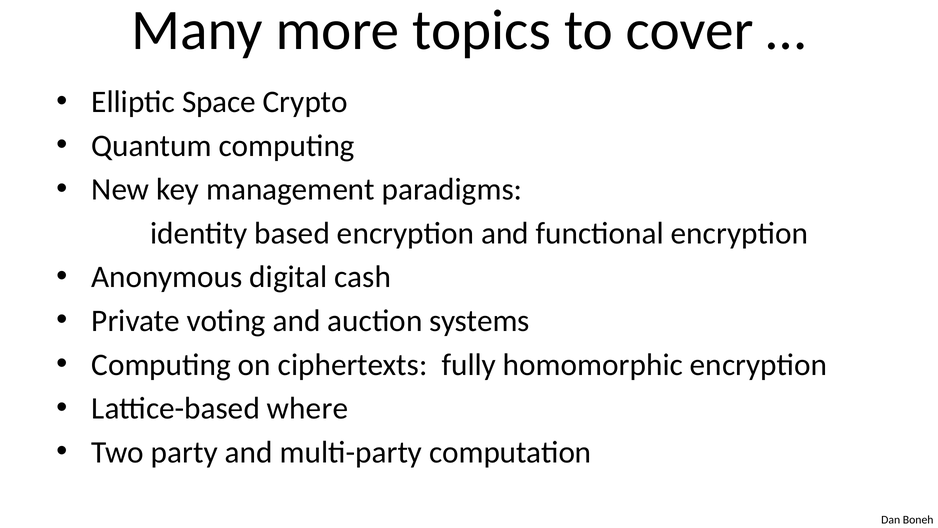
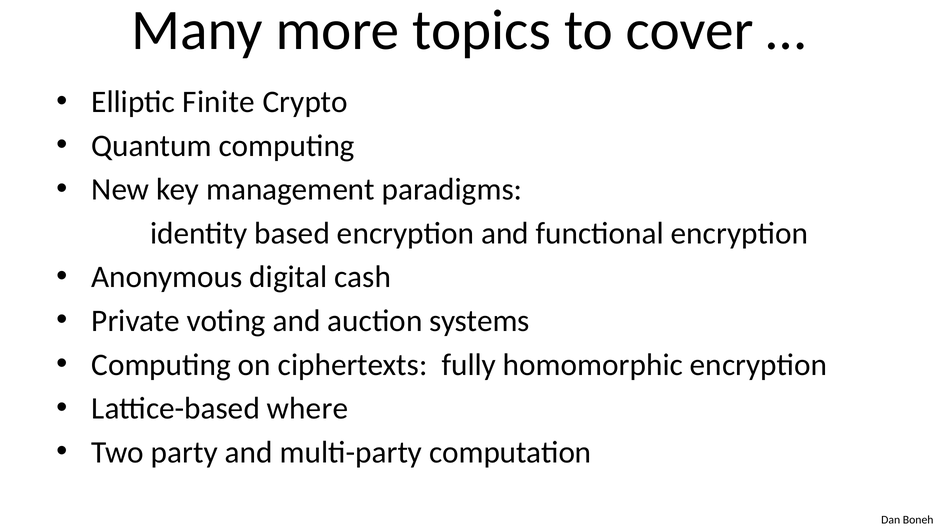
Space: Space -> Finite
